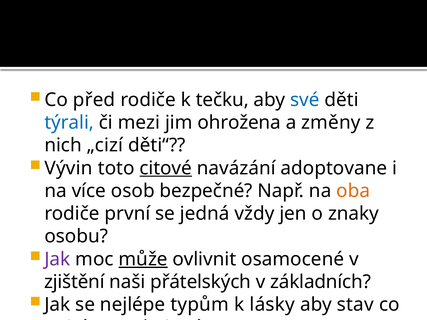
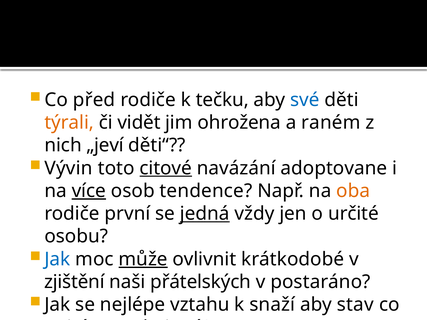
týrali colour: blue -> orange
mezi: mezi -> vidět
změny: změny -> raném
„cizí: „cizí -> „jeví
více underline: none -> present
bezpečné: bezpečné -> tendence
jedná underline: none -> present
znaky: znaky -> určité
Jak at (57, 259) colour: purple -> blue
osamocené: osamocené -> krátkodobé
základních: základních -> postaráno
typům: typům -> vztahu
lásky: lásky -> snaží
